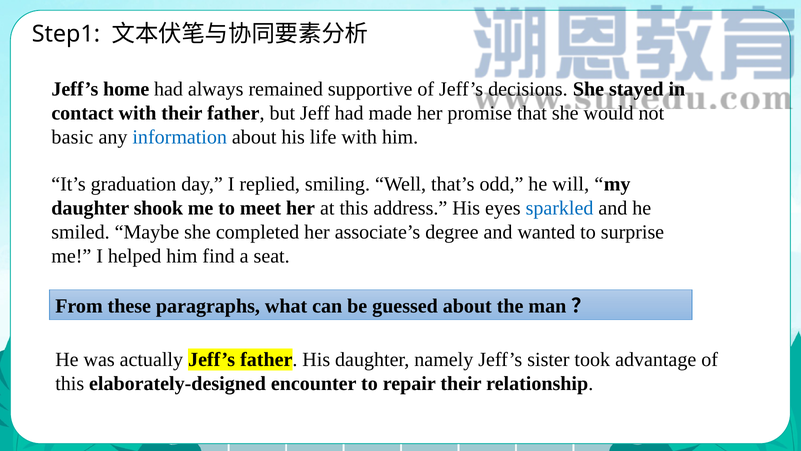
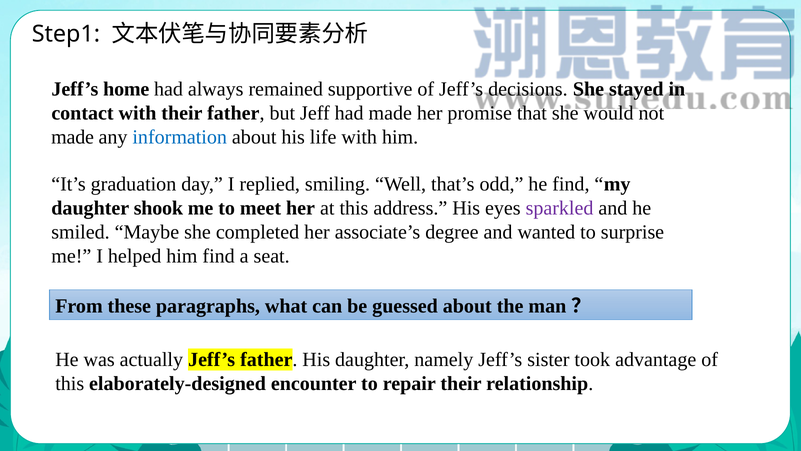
basic at (72, 137): basic -> made
he will: will -> find
sparkled colour: blue -> purple
